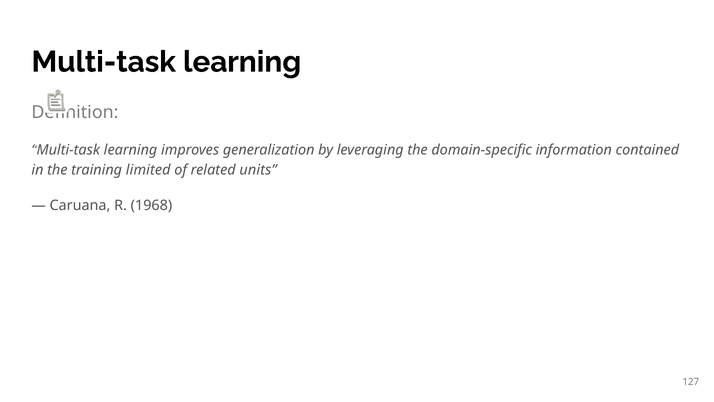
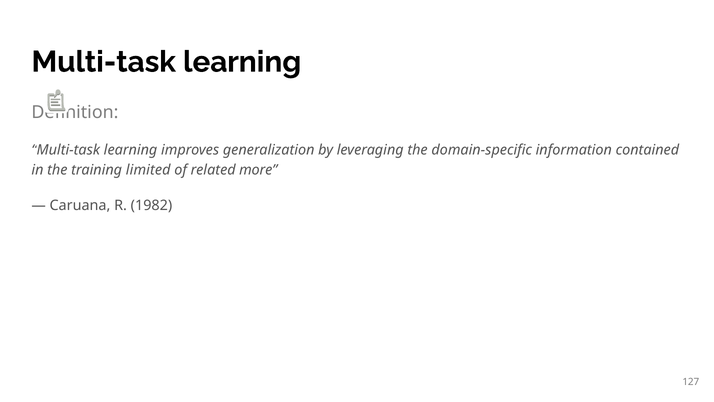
units: units -> more
1968: 1968 -> 1982
